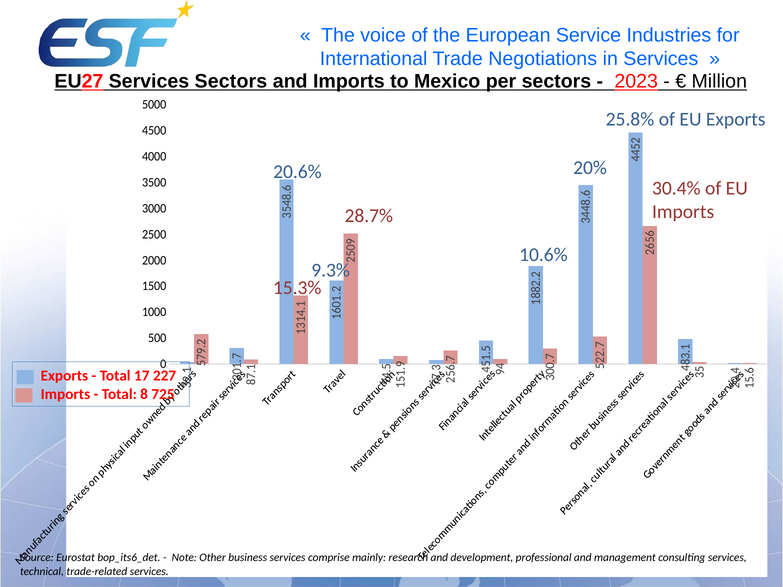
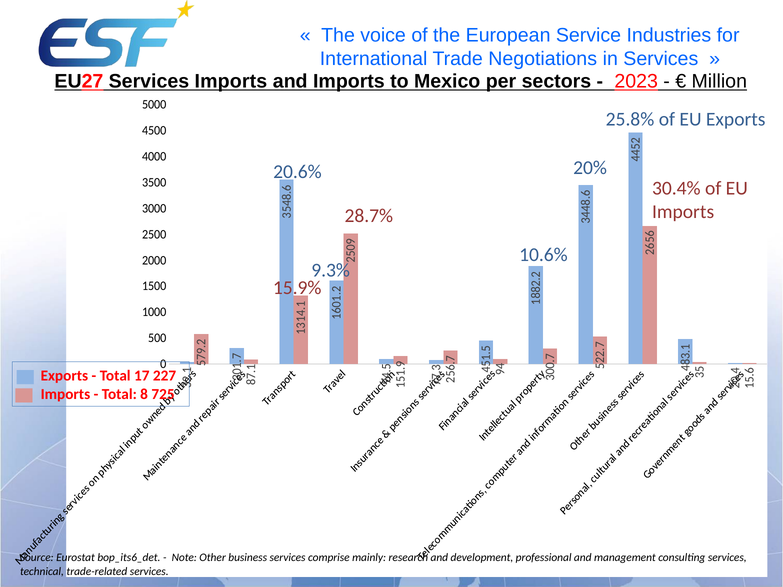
Services Sectors: Sectors -> Imports
15.3%: 15.3% -> 15.9%
